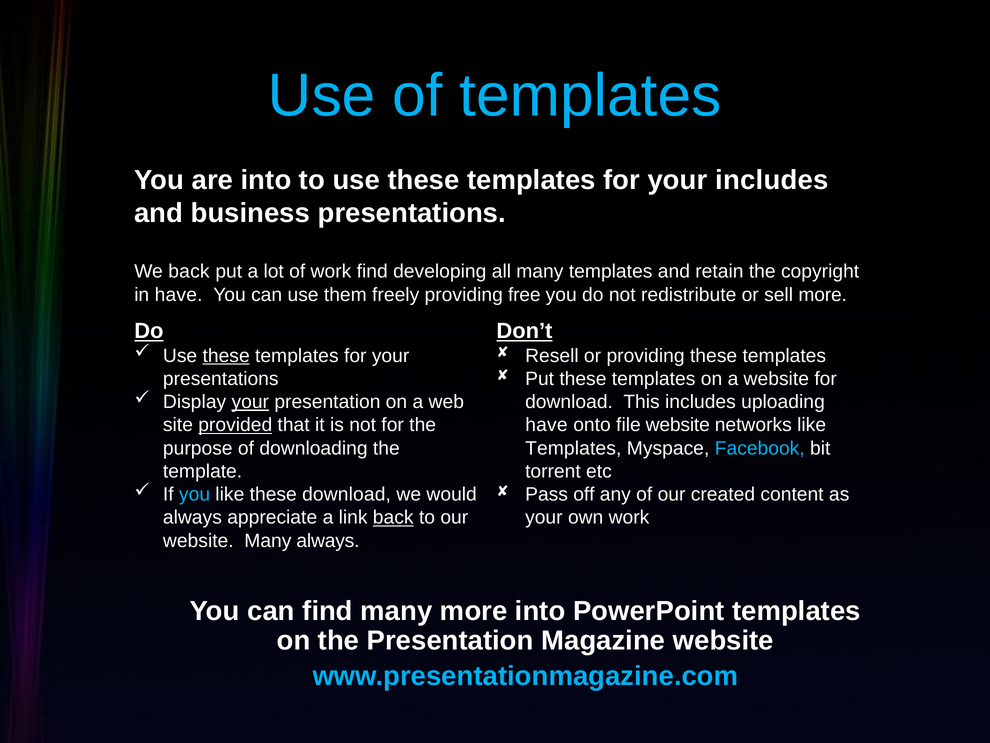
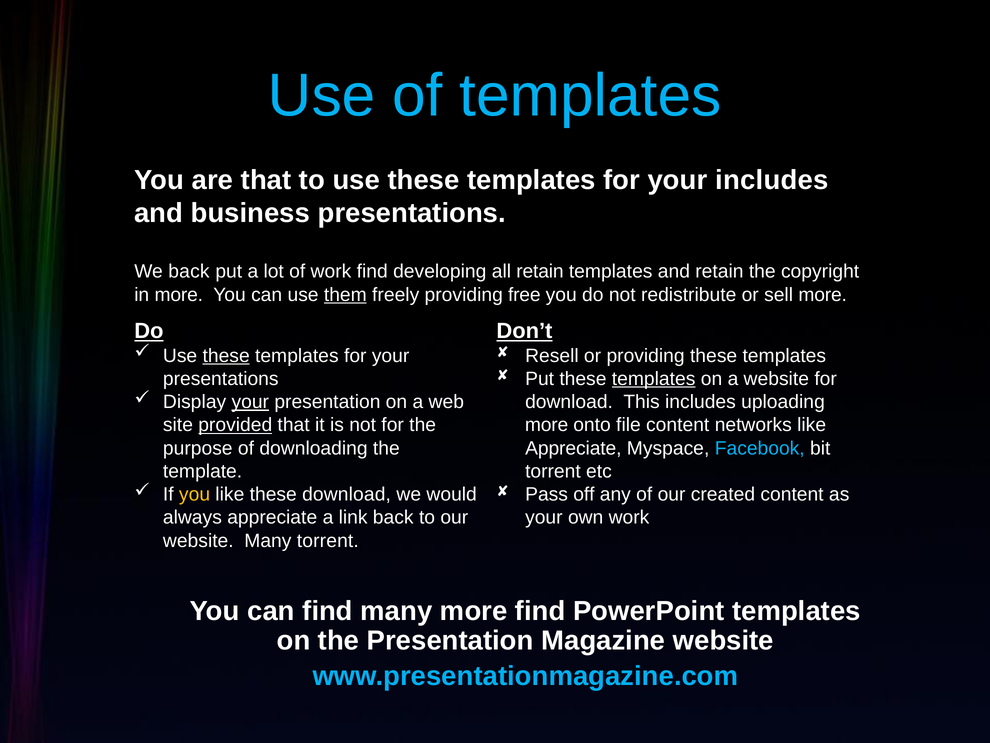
are into: into -> that
all many: many -> retain
in have: have -> more
them underline: none -> present
templates at (654, 379) underline: none -> present
have at (546, 425): have -> more
file website: website -> content
Templates at (573, 448): Templates -> Appreciate
you at (195, 494) colour: light blue -> yellow
back at (393, 517) underline: present -> none
Many always: always -> torrent
more into: into -> find
